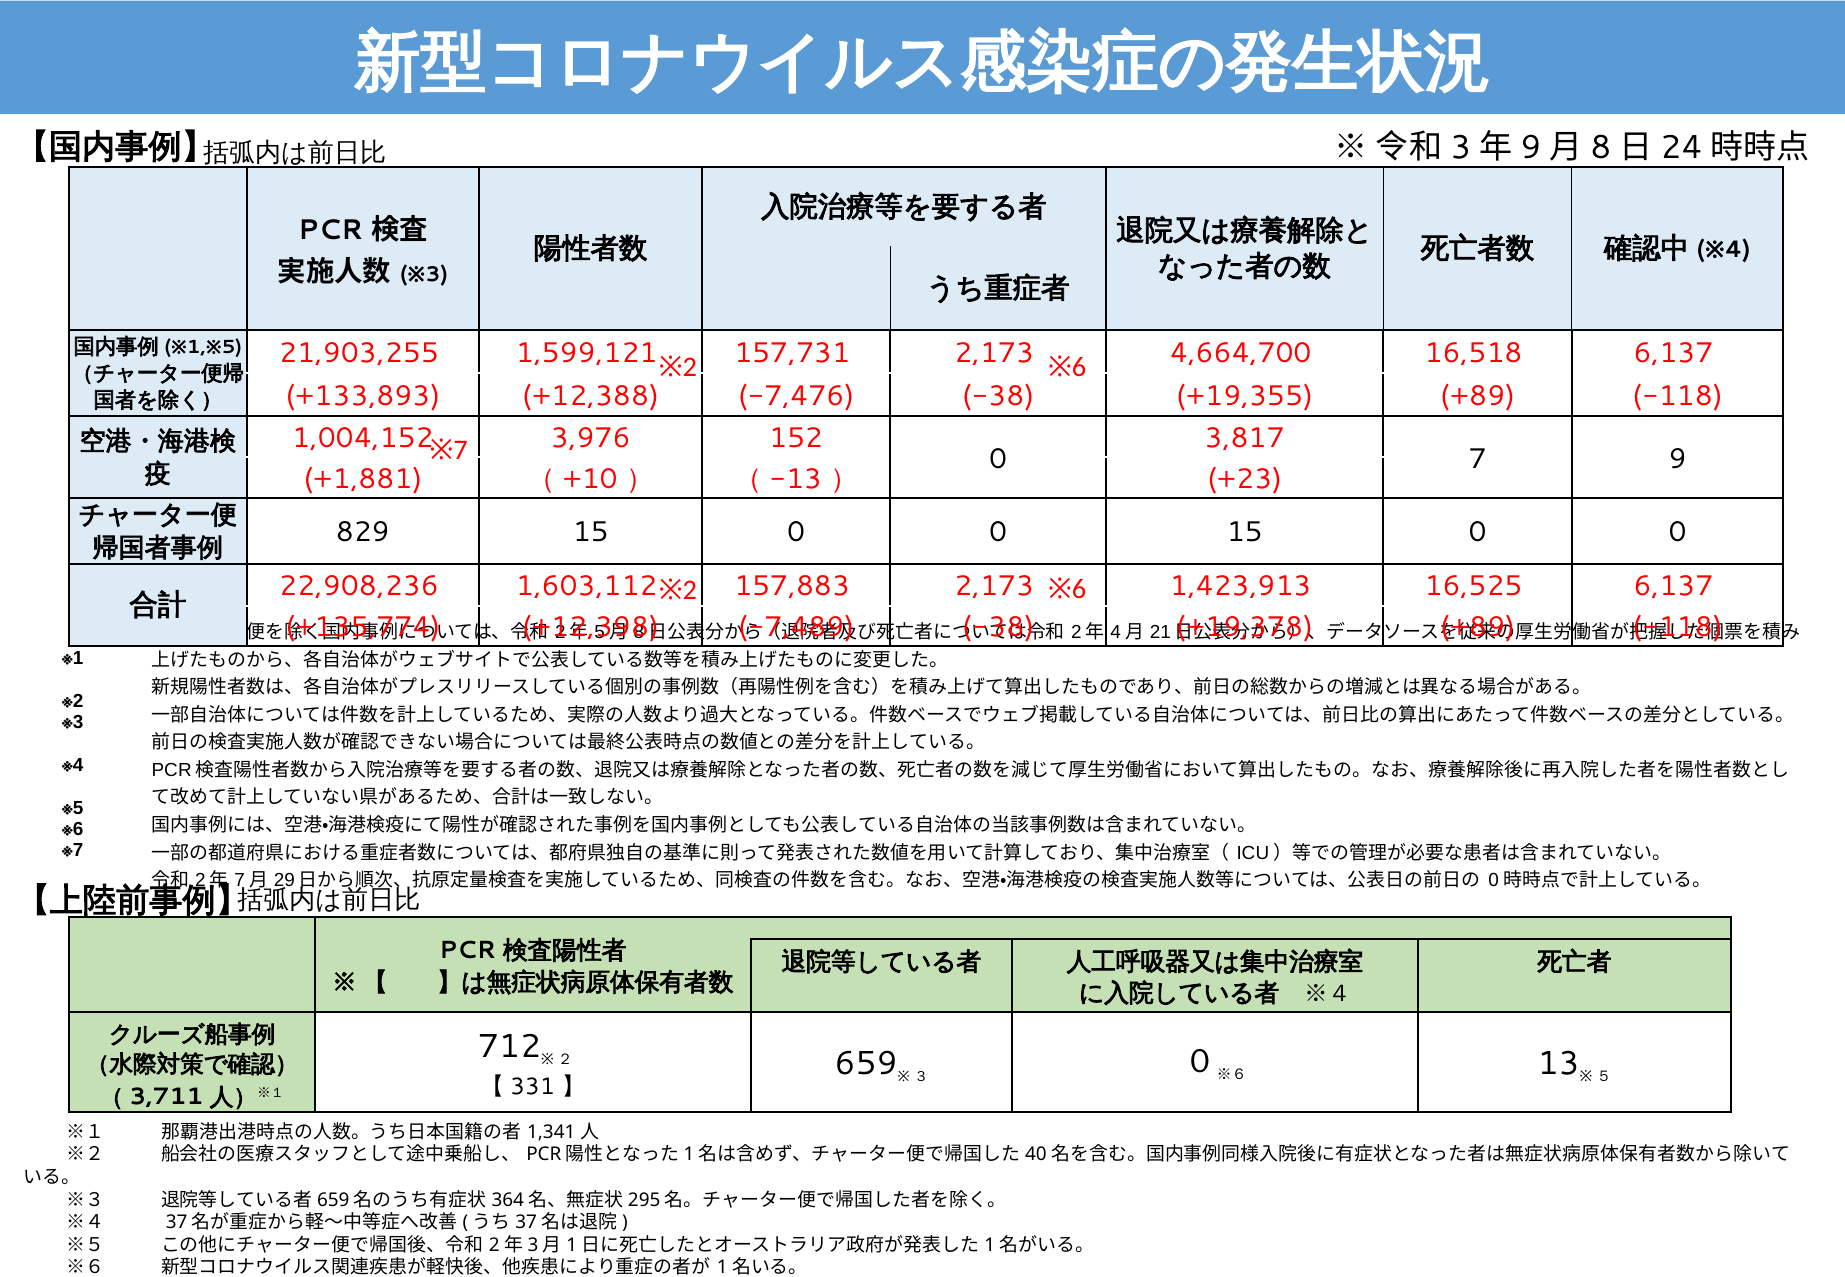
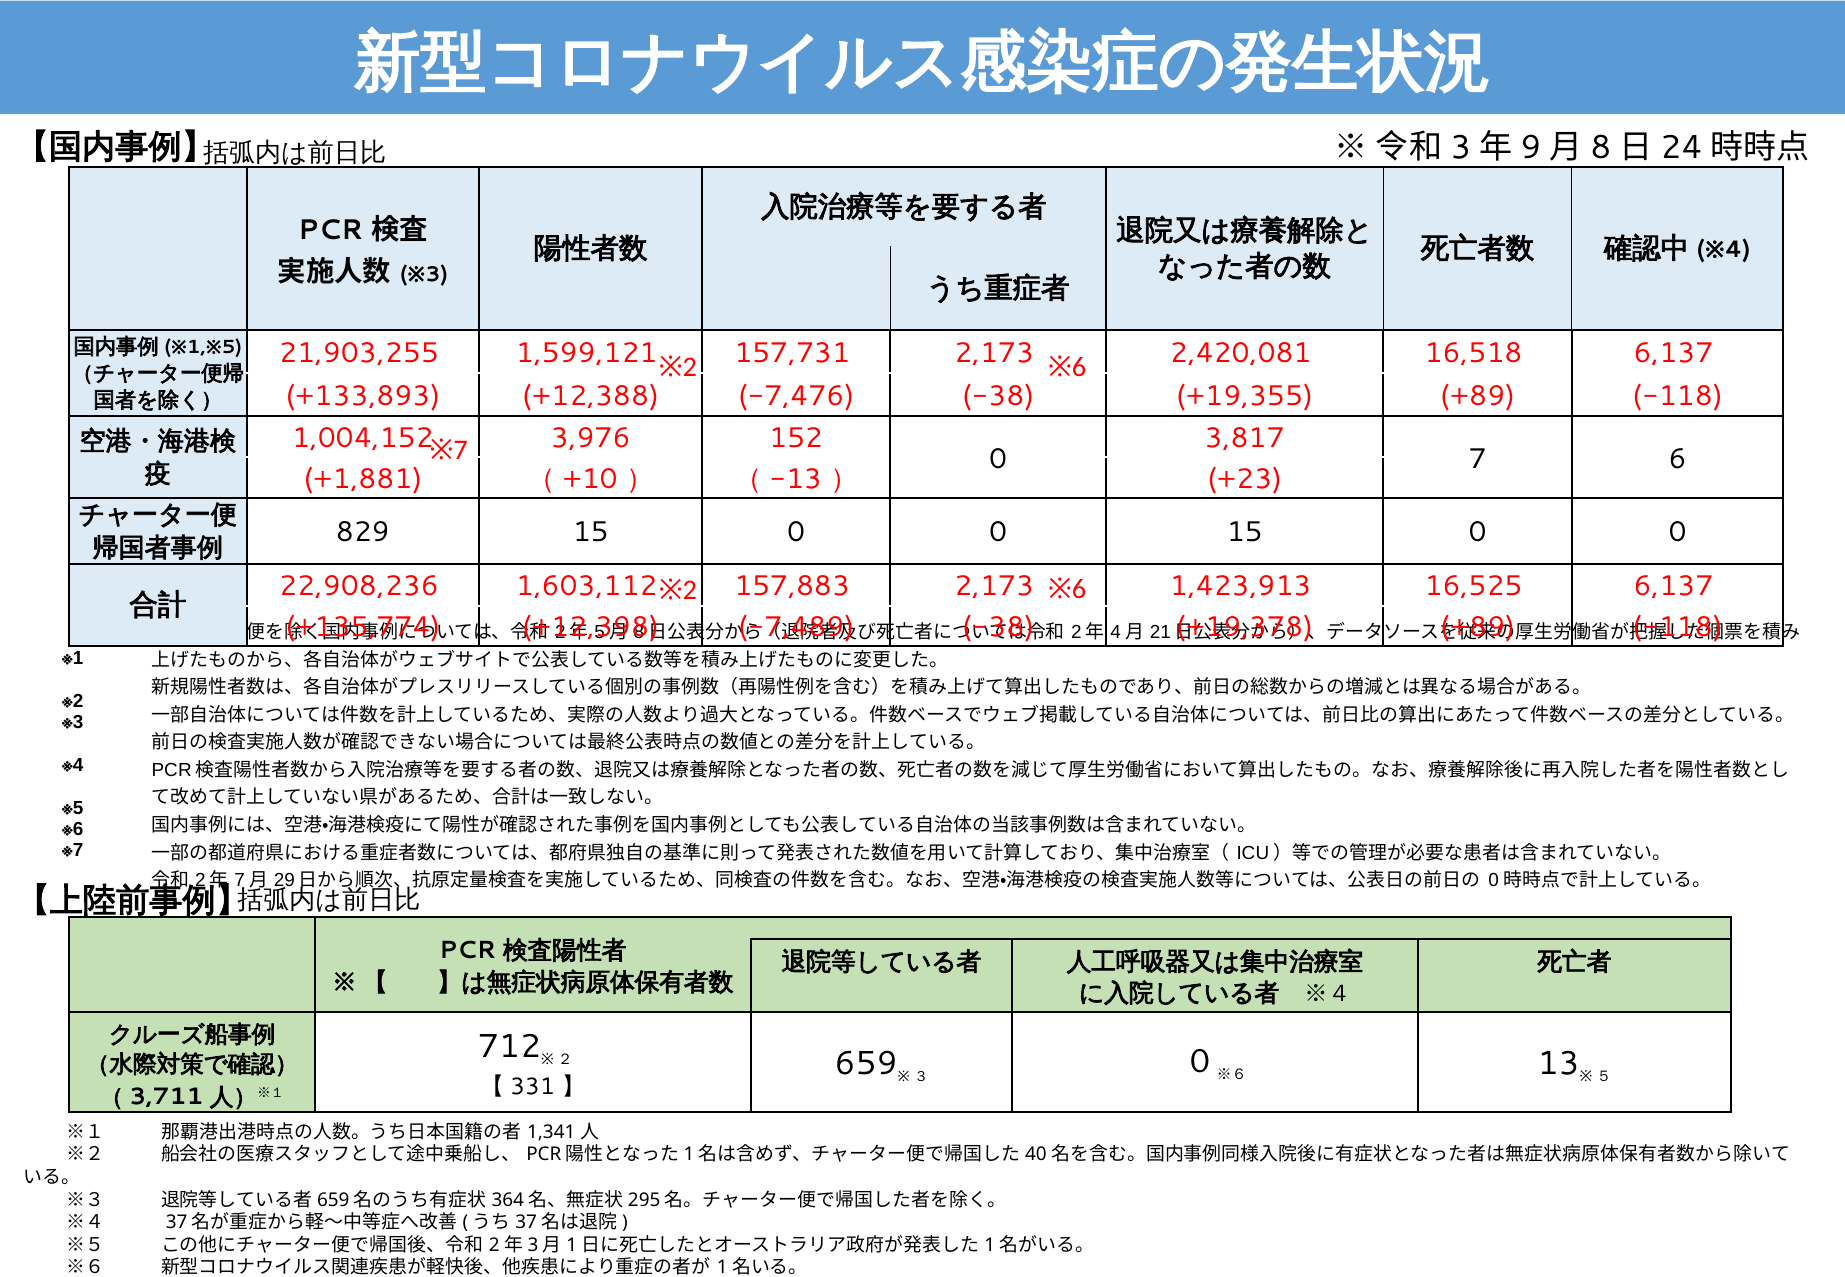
4,664,700: 4,664,700 -> 2,420,081
9: 9 -> 6
